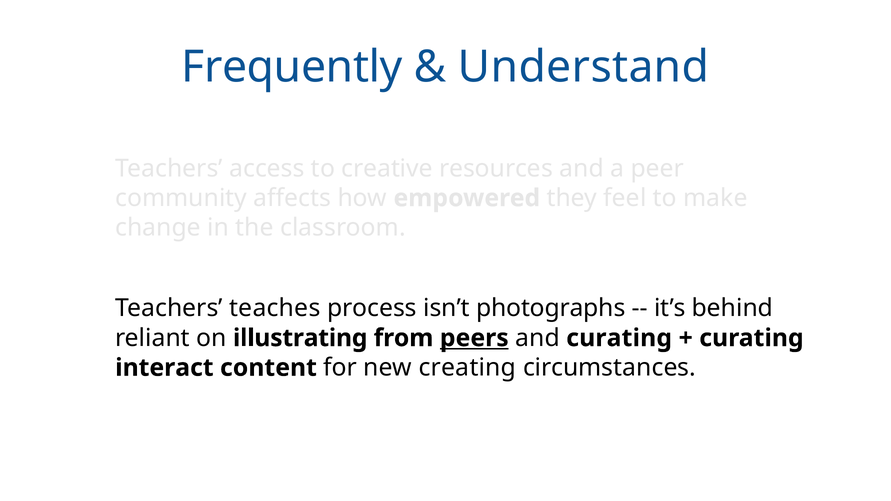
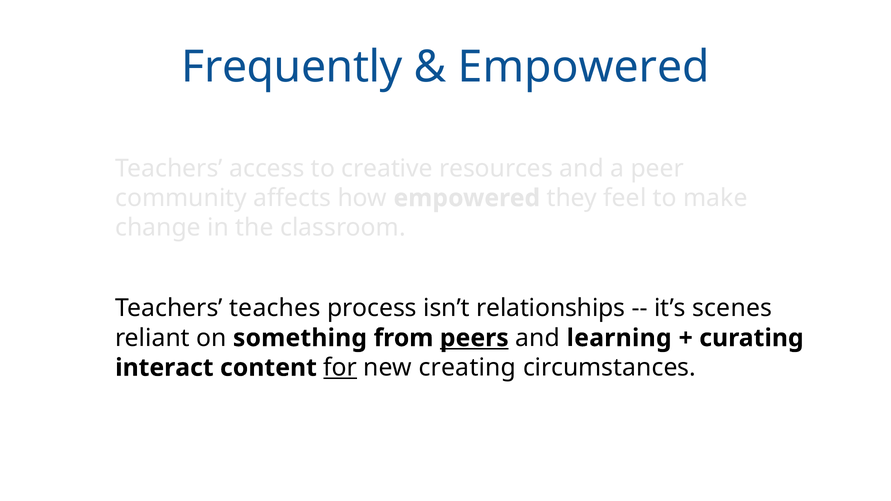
Understand at (584, 67): Understand -> Empowered
photographs: photographs -> relationships
behind: behind -> scenes
illustrating: illustrating -> something
and curating: curating -> learning
for underline: none -> present
